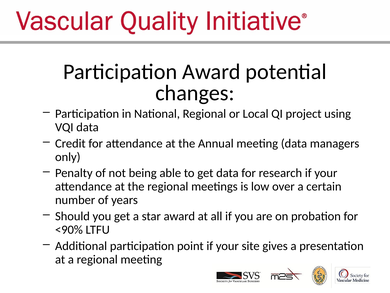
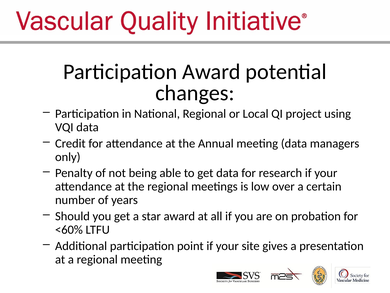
<90%: <90% -> <60%
